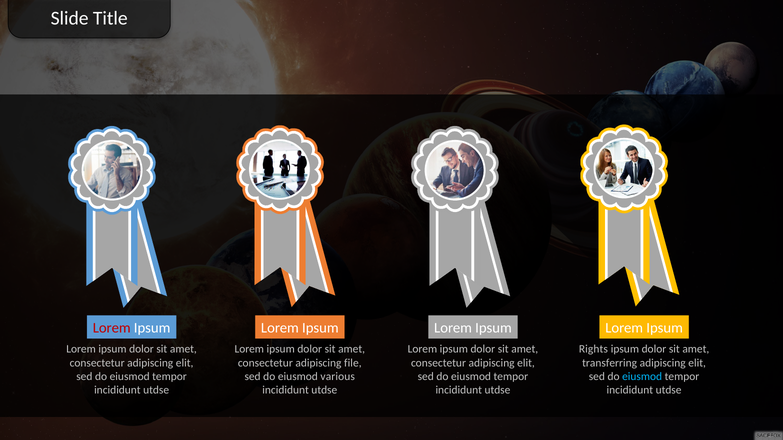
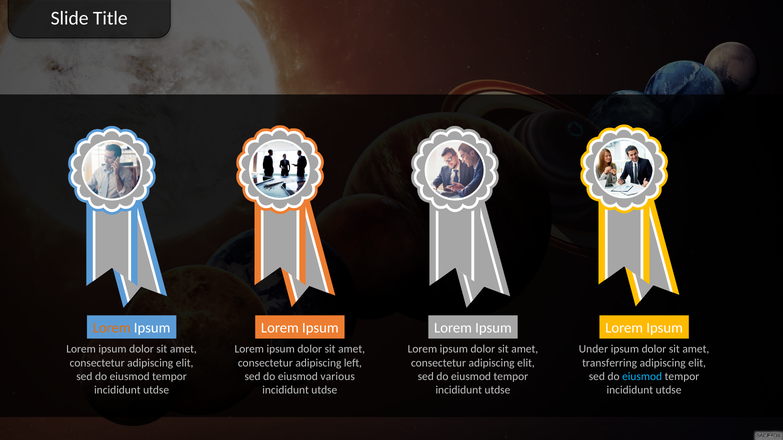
Lorem at (112, 328) colour: red -> orange
Rights: Rights -> Under
file: file -> left
